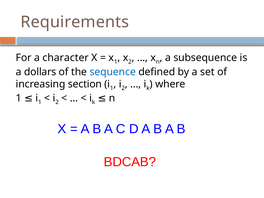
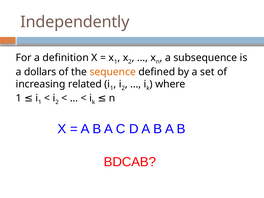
Requirements: Requirements -> Independently
character: character -> definition
sequence colour: blue -> orange
section: section -> related
